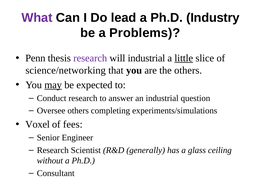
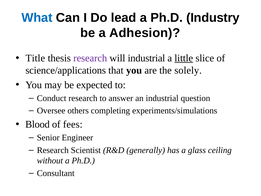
What colour: purple -> blue
Problems: Problems -> Adhesion
Penn: Penn -> Title
science/networking: science/networking -> science/applications
the others: others -> solely
may underline: present -> none
Voxel: Voxel -> Blood
